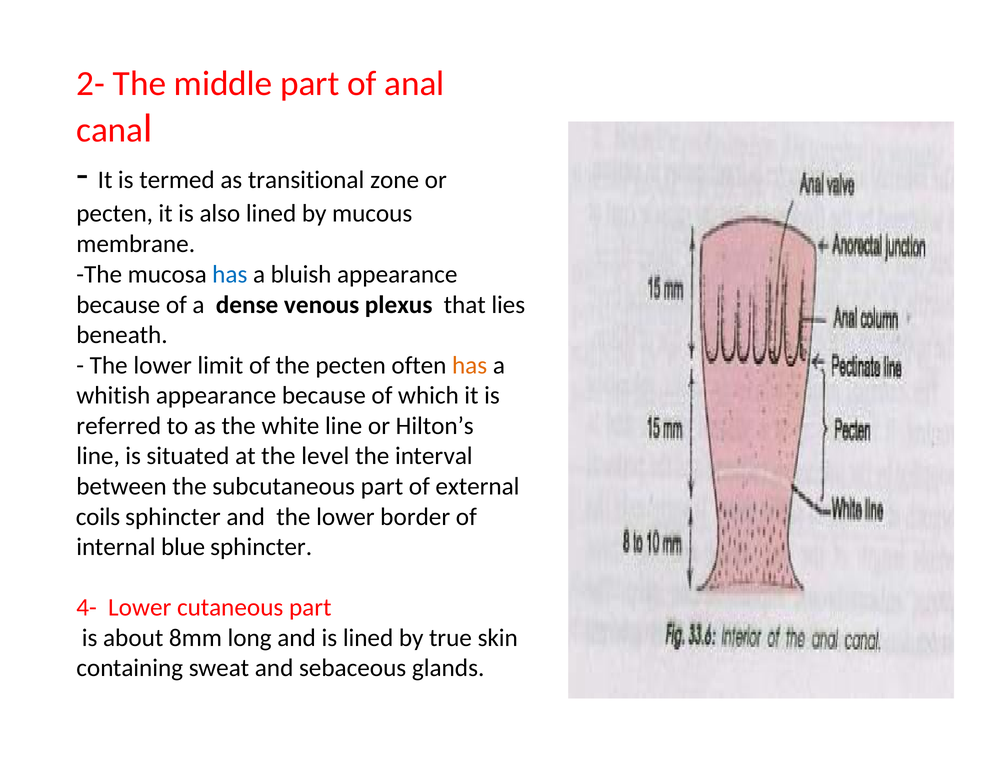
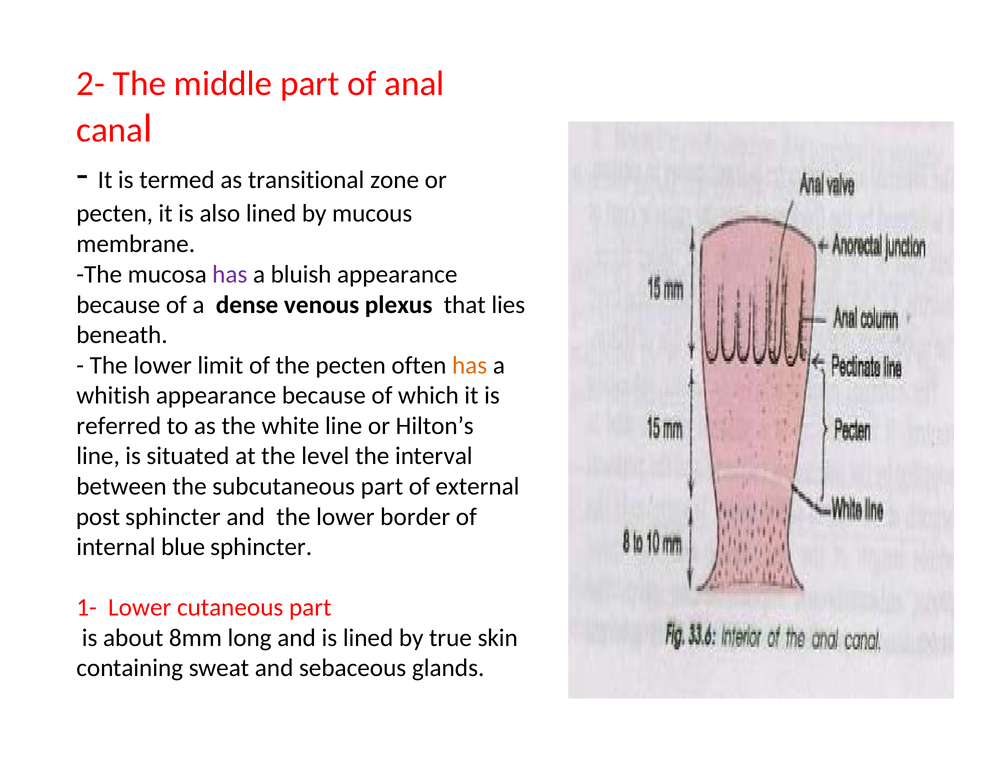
has at (230, 274) colour: blue -> purple
coils: coils -> post
4-: 4- -> 1-
